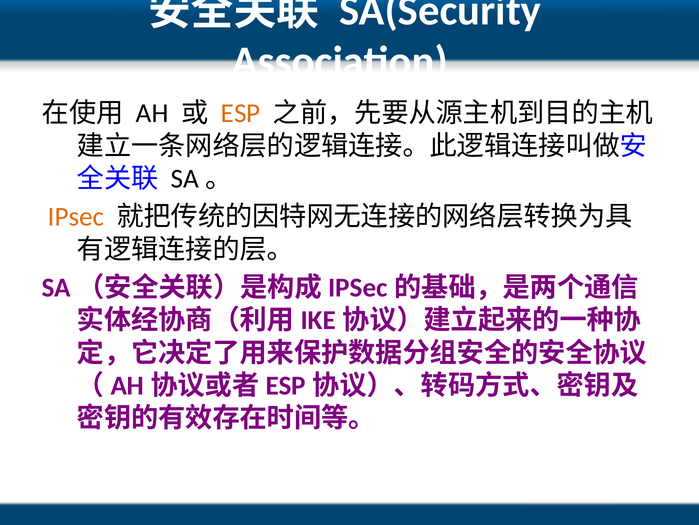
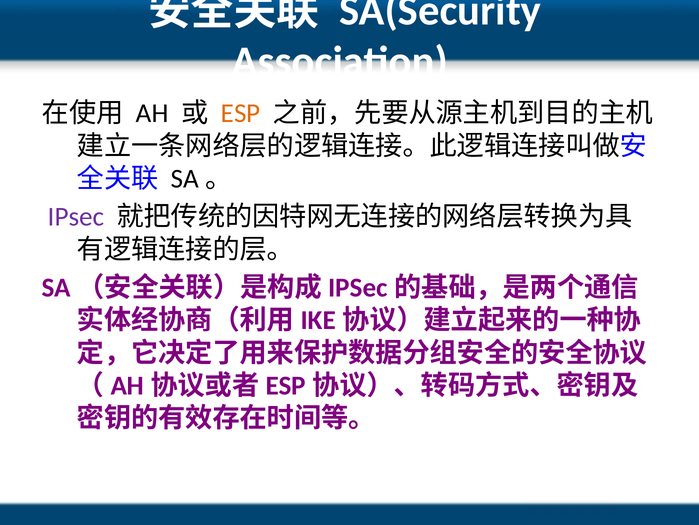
IPsec colour: orange -> purple
